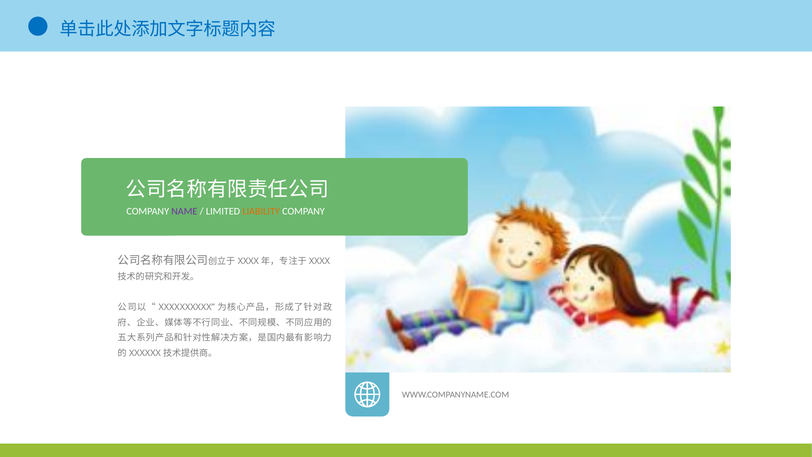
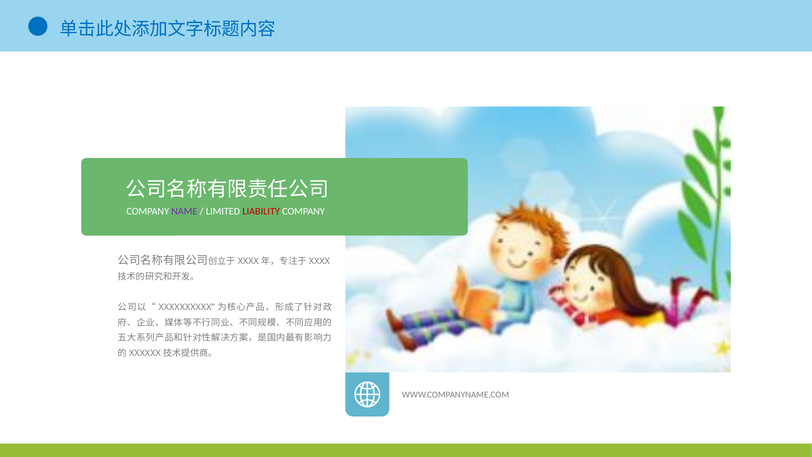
LIABILITY colour: orange -> red
